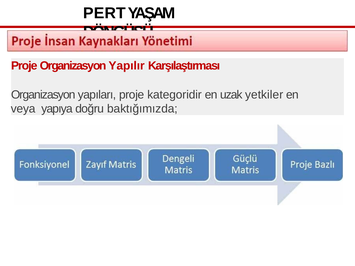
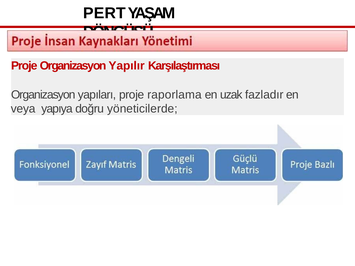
kategoridir: kategoridir -> raporlama
yetkiler: yetkiler -> fazladır
baktığımızda: baktığımızda -> yöneticilerde
